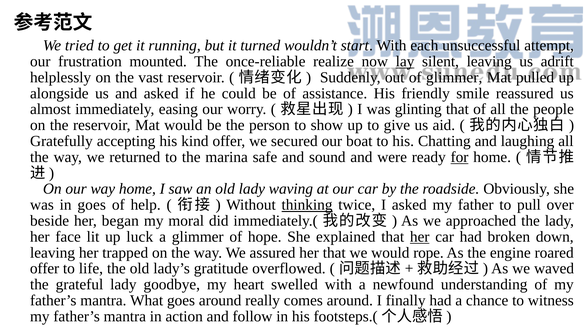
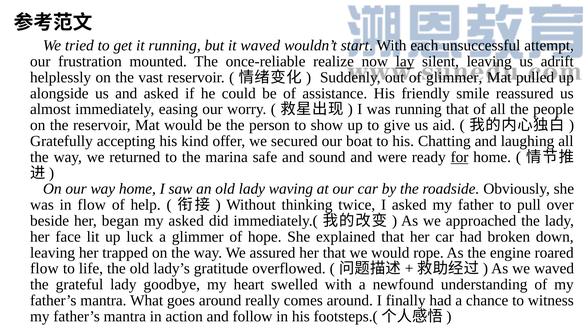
it turned: turned -> waved
was glinting: glinting -> running
in goes: goes -> flow
thinking underline: present -> none
my moral: moral -> asked
her at (420, 237) underline: present -> none
offer at (45, 268): offer -> flow
